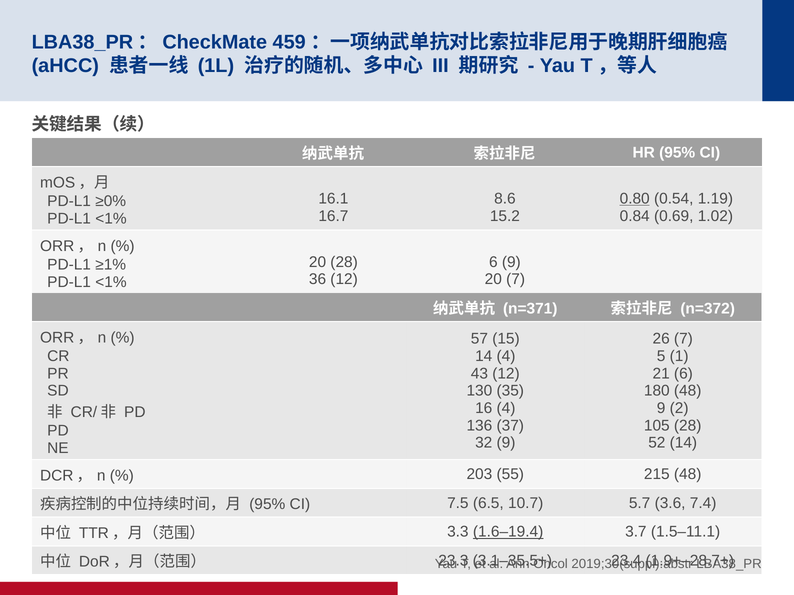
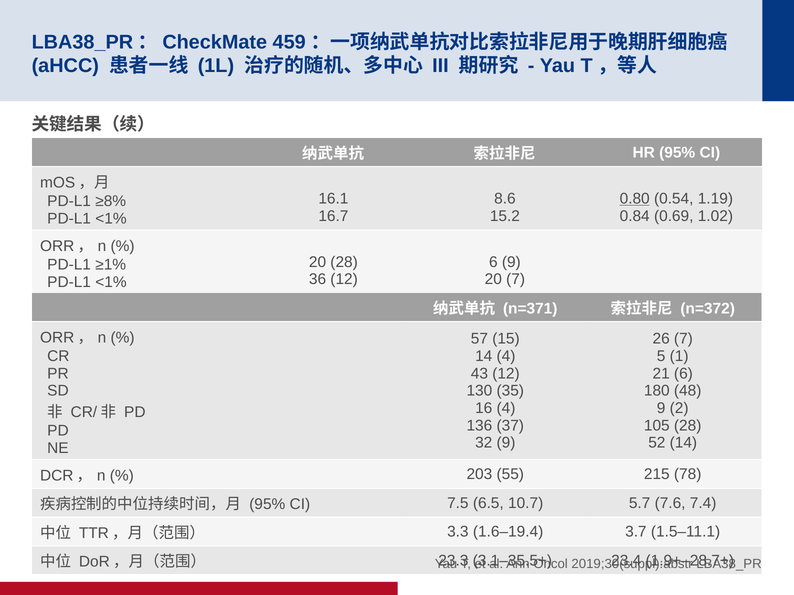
≥0%: ≥0% -> ≥8%
215 48: 48 -> 78
3.6: 3.6 -> 7.6
1.6–19.4 underline: present -> none
